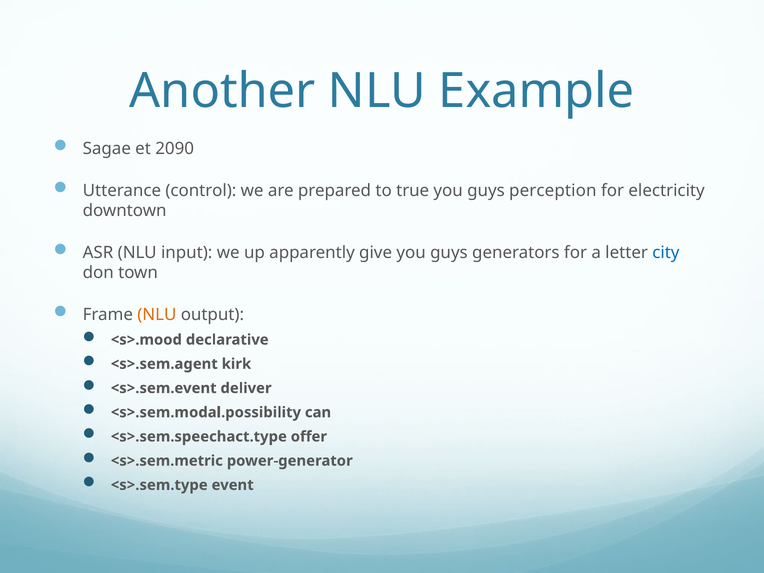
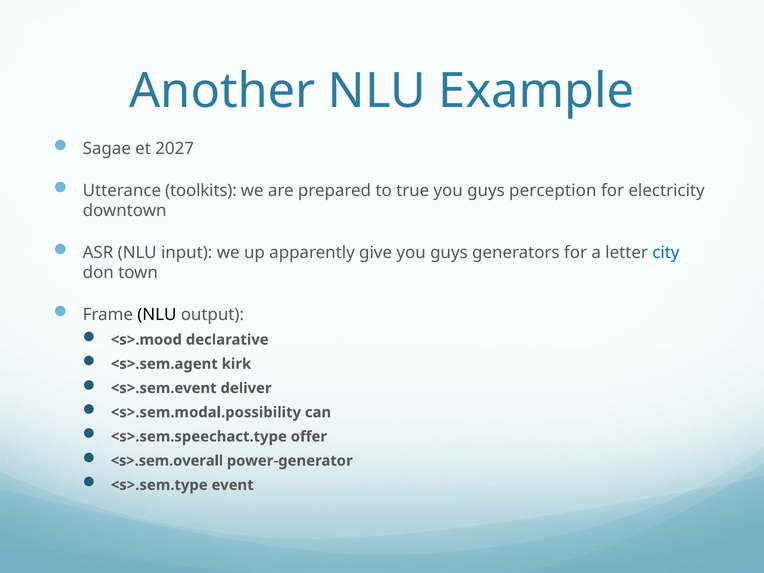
2090: 2090 -> 2027
control: control -> toolkits
NLU at (157, 314) colour: orange -> black
<s>.sem.metric: <s>.sem.metric -> <s>.sem.overall
